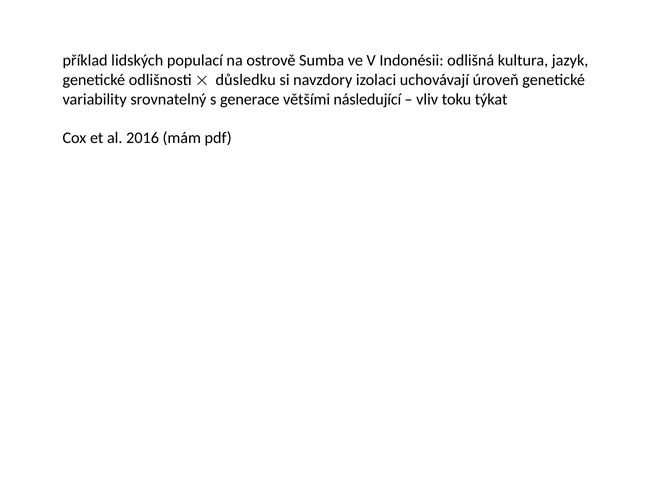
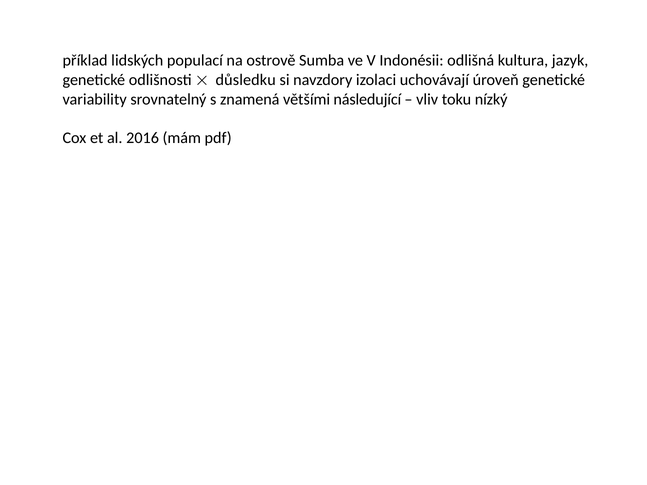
generace: generace -> znamená
týkat: týkat -> nízký
